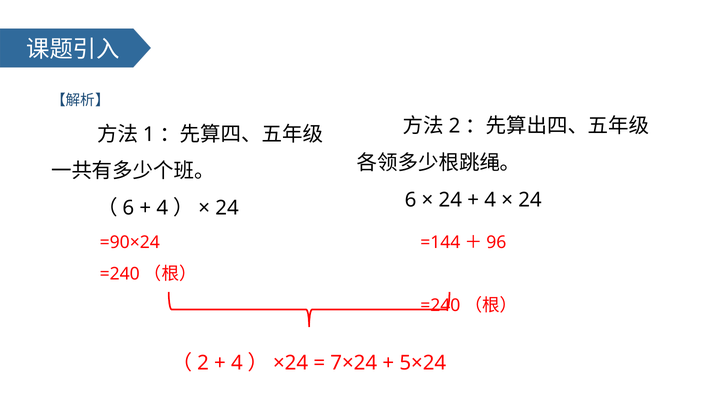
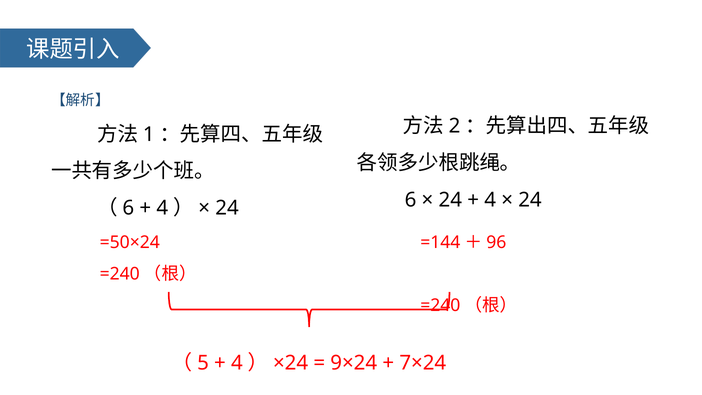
=90×24: =90×24 -> =50×24
2 at (203, 363): 2 -> 5
7×24: 7×24 -> 9×24
5×24: 5×24 -> 7×24
